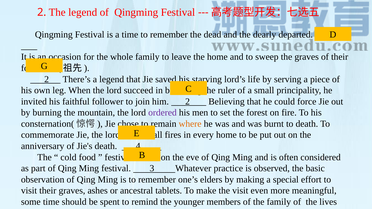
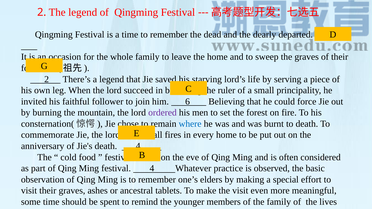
him 2: 2 -> 6
where colour: orange -> blue
3: 3 -> 4
